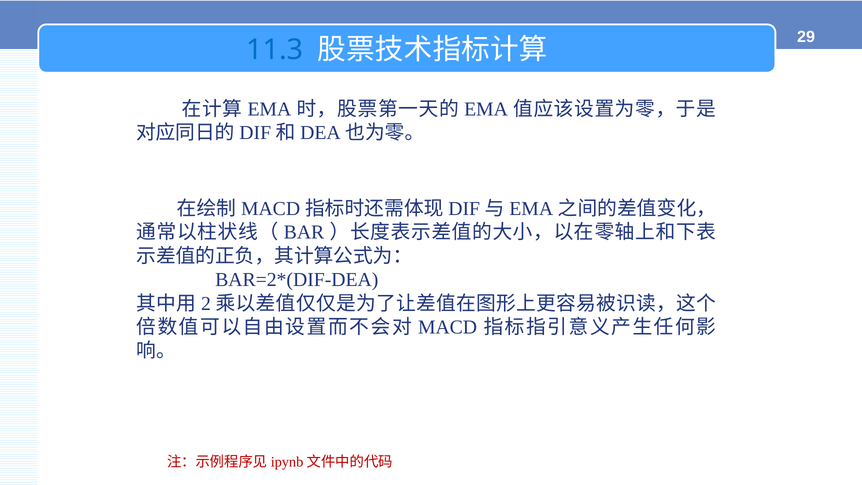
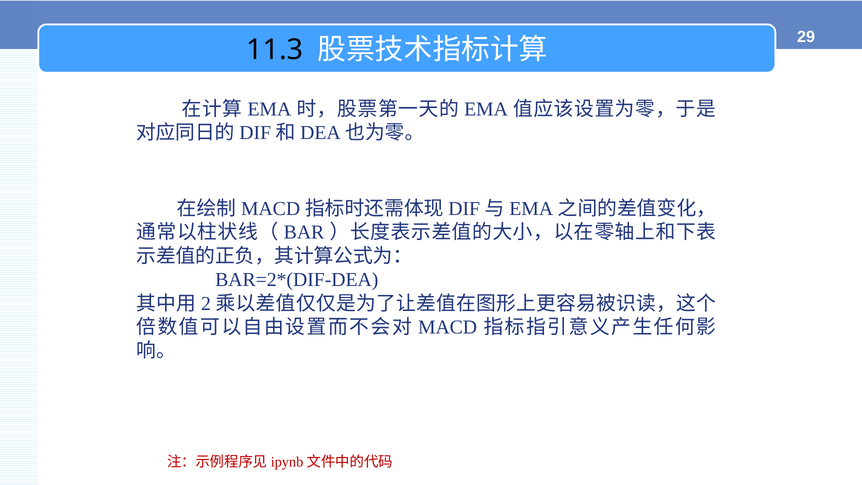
11.3 colour: blue -> black
